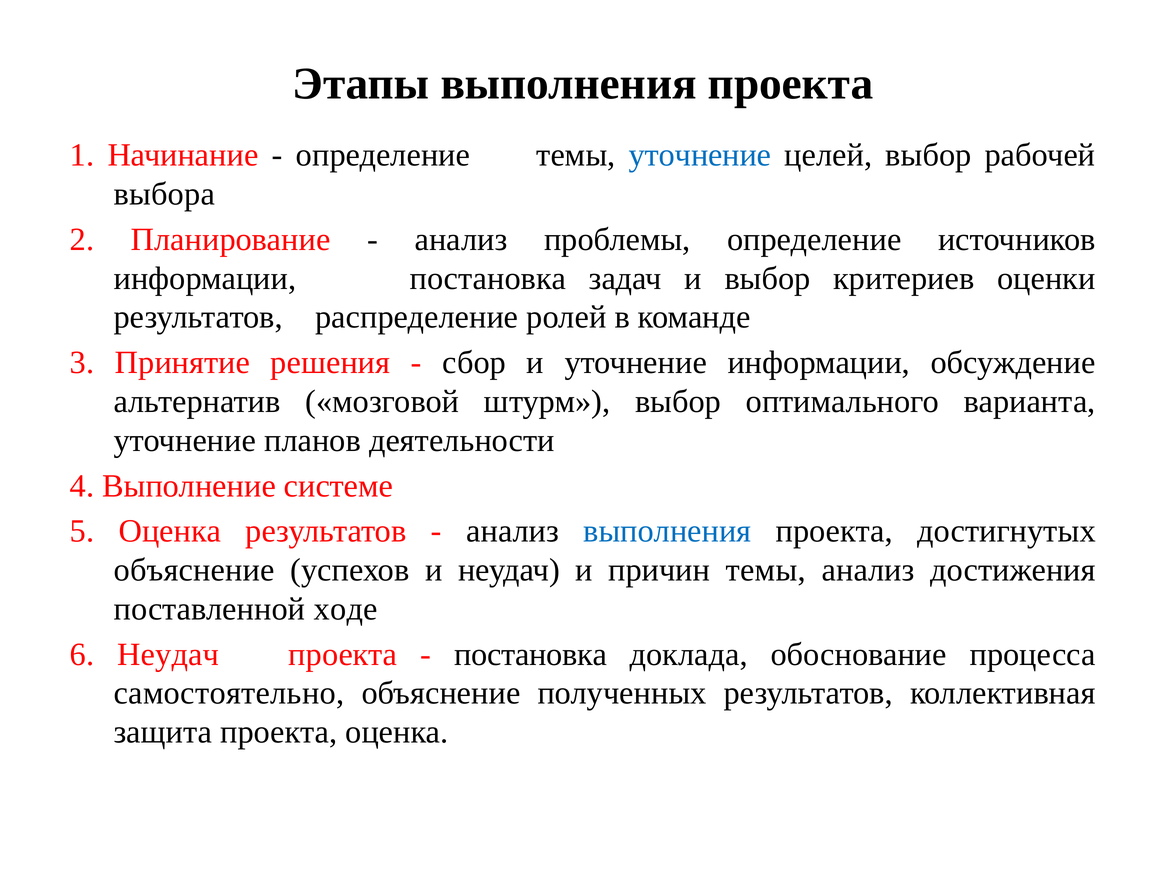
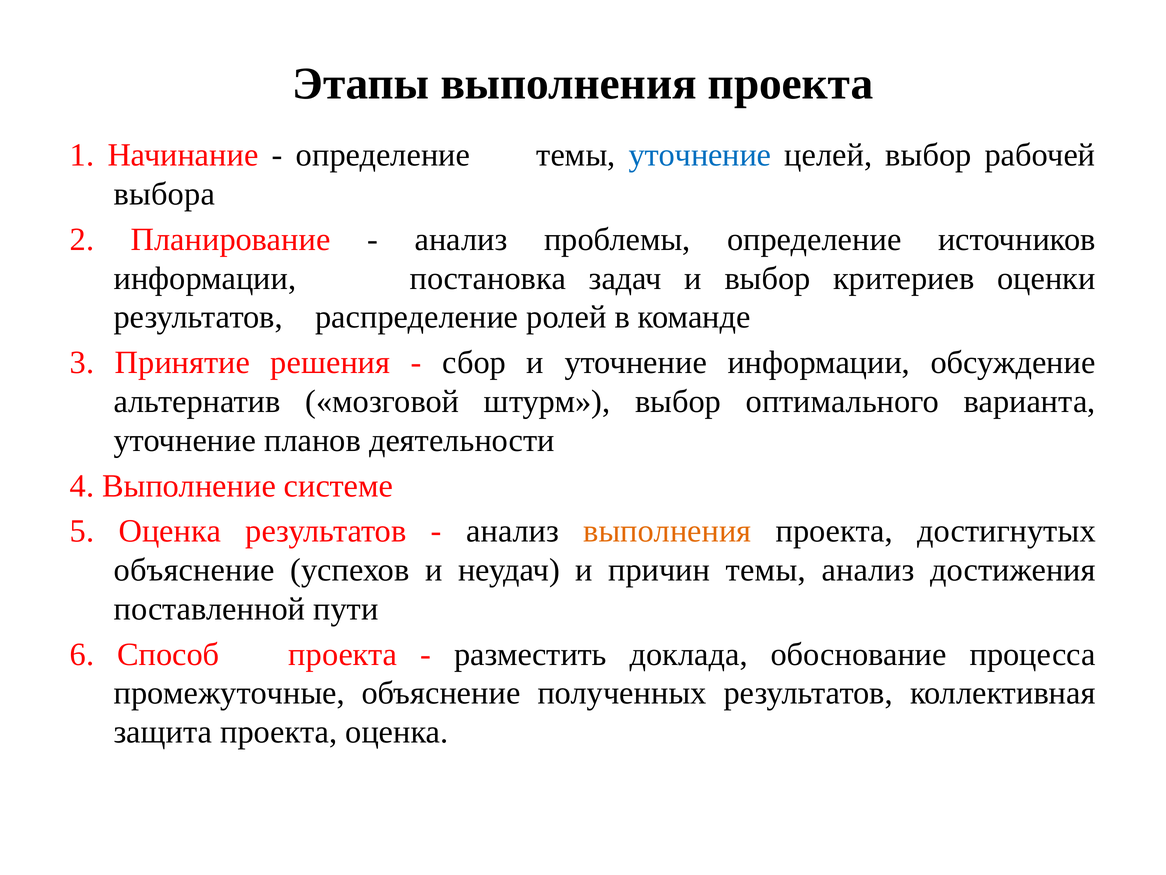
выполнения at (667, 531) colour: blue -> orange
ходе: ходе -> пути
6 Неудач: Неудач -> Способ
постановка at (531, 654): постановка -> разместить
самостоятельно: самостоятельно -> промежуточные
